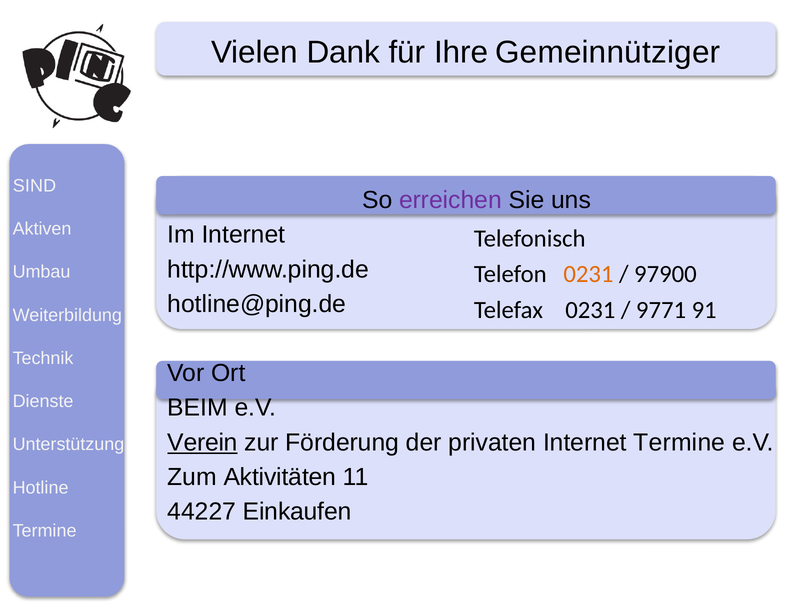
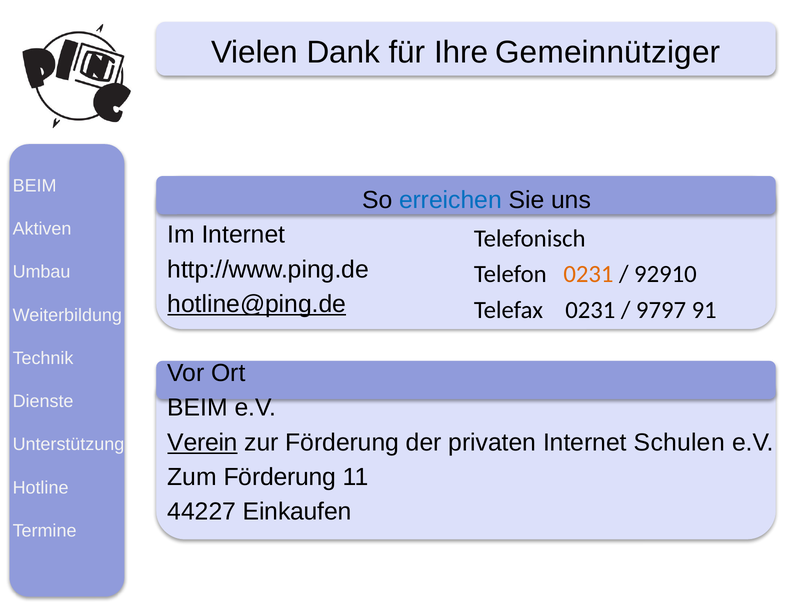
SIND at (34, 186): SIND -> BEIM
erreichen colour: purple -> blue
97900: 97900 -> 92910
hotline@ping.de underline: none -> present
9771: 9771 -> 9797
Internet Termine: Termine -> Schulen
Zum Aktivitäten: Aktivitäten -> Förderung
